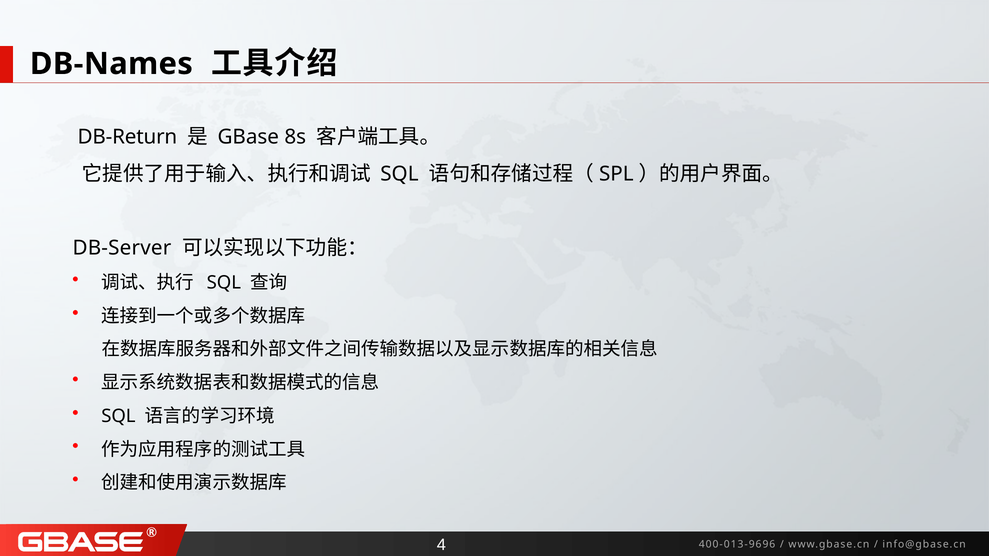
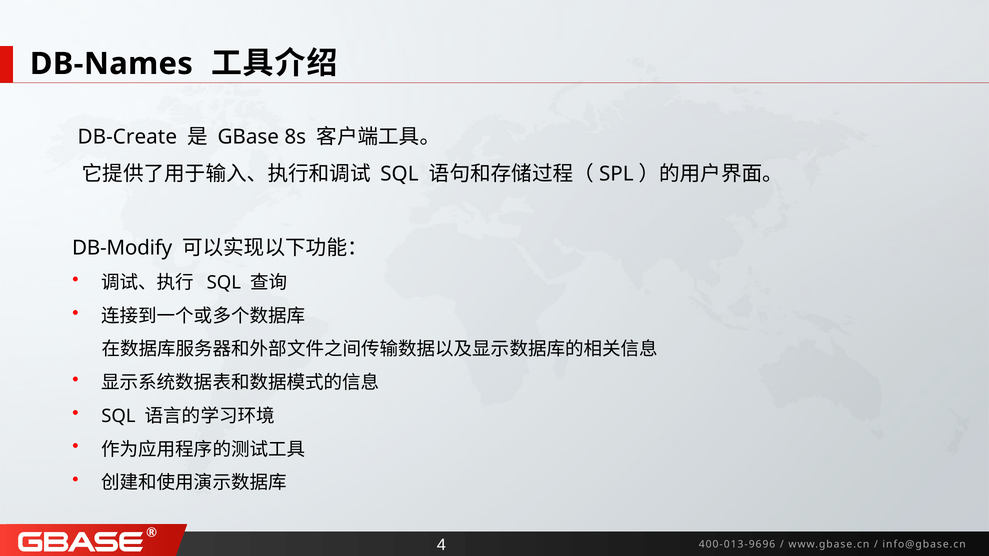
DB-Return: DB-Return -> DB-Create
DB-Server: DB-Server -> DB-Modify
